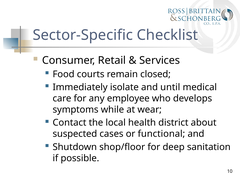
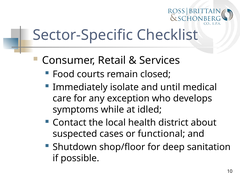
employee: employee -> exception
wear: wear -> idled
